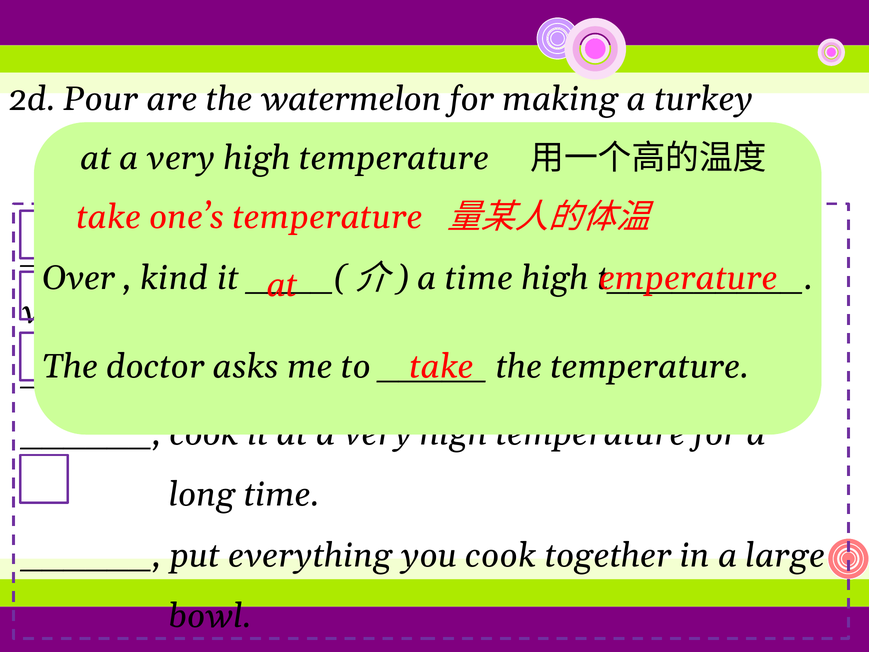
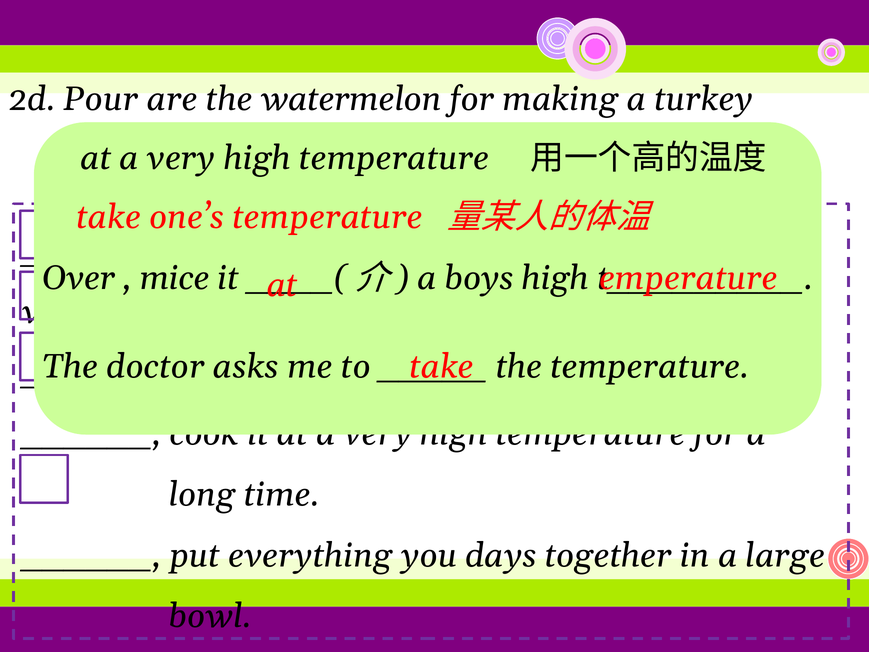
kind: kind -> mice
a time: time -> boys
you cook: cook -> days
